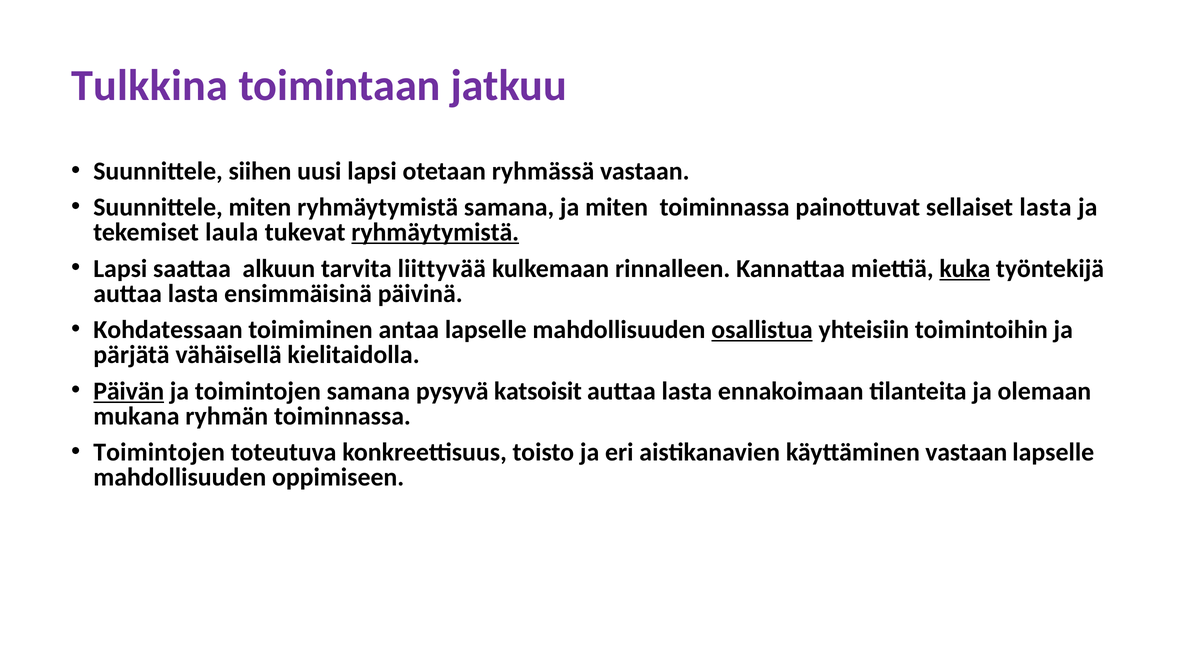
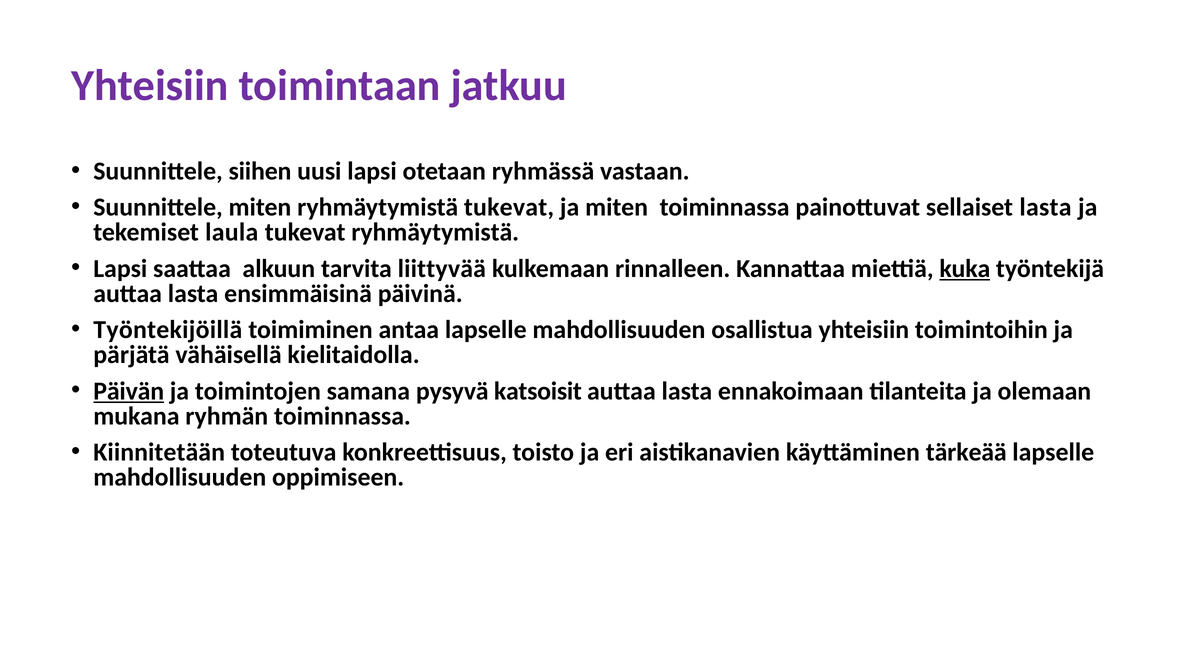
Tulkkina at (150, 86): Tulkkina -> Yhteisiin
ryhmäytymistä samana: samana -> tukevat
ryhmäytymistä at (435, 232) underline: present -> none
Kohdatessaan: Kohdatessaan -> Työntekijöillä
osallistua underline: present -> none
Toimintojen at (159, 452): Toimintojen -> Kiinnitetään
käyttäminen vastaan: vastaan -> tärkeää
